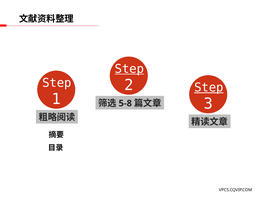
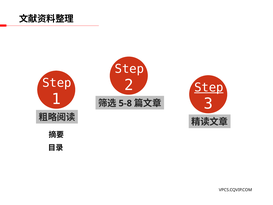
Step at (129, 69) underline: present -> none
